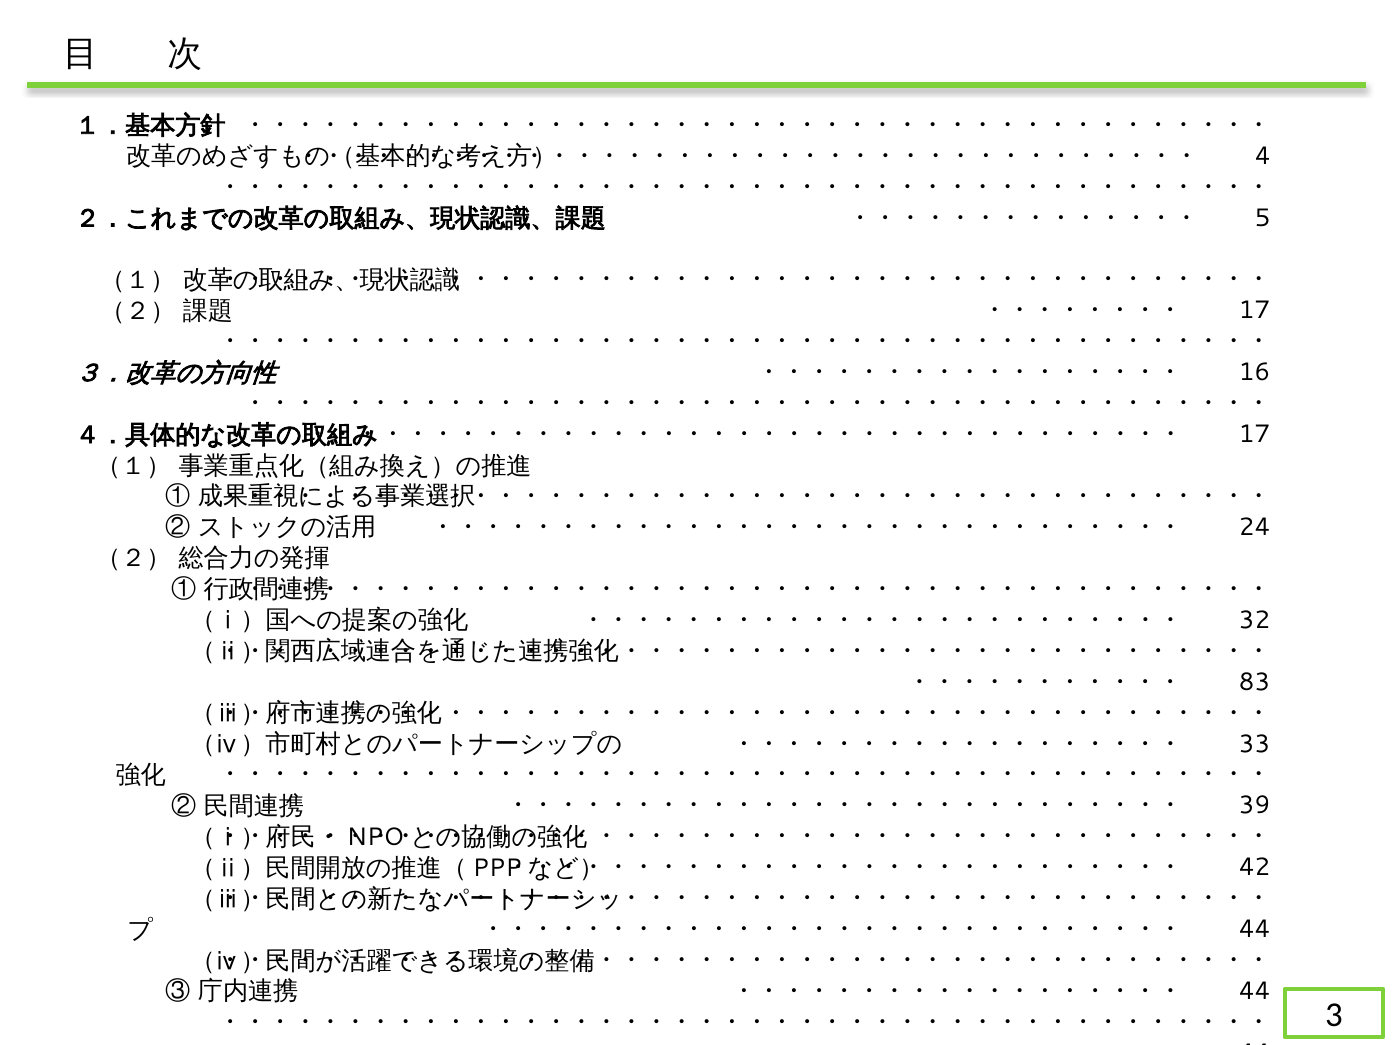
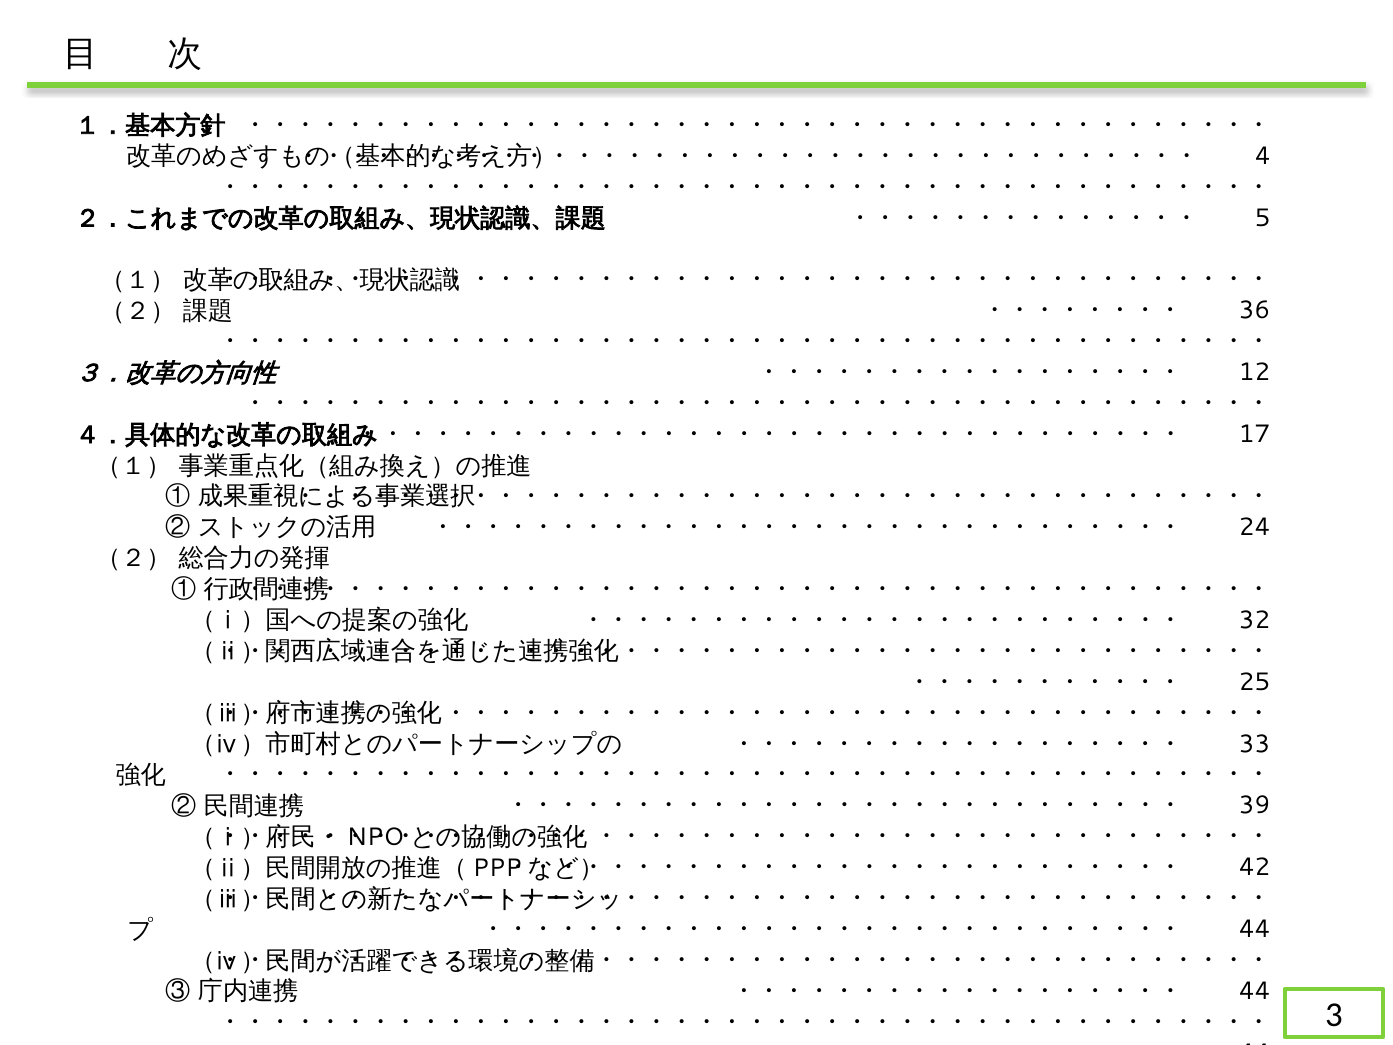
17 at (1254, 310): 17 -> 36
16: 16 -> 12
83: 83 -> 25
